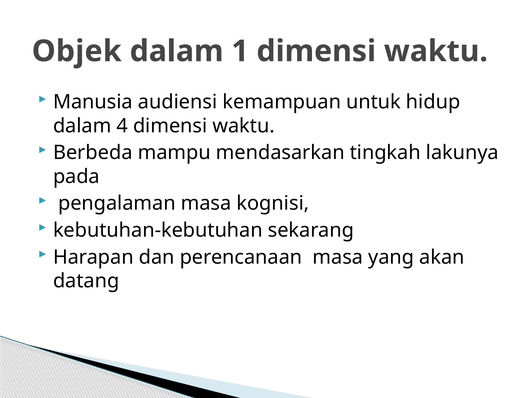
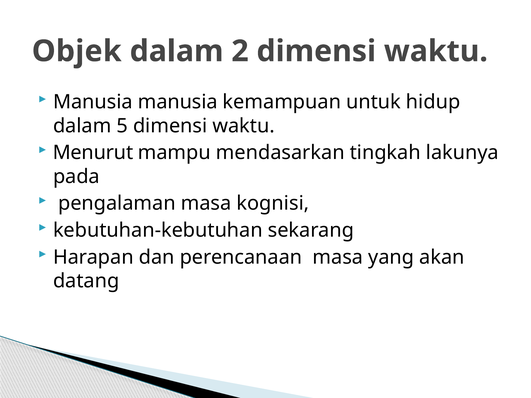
1: 1 -> 2
Manusia audiensi: audiensi -> manusia
4: 4 -> 5
Berbeda: Berbeda -> Menurut
